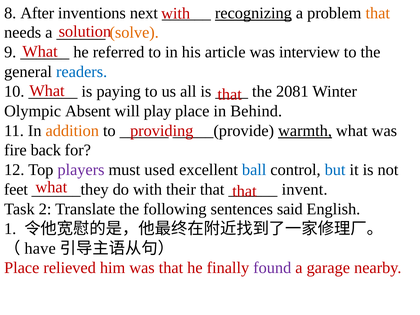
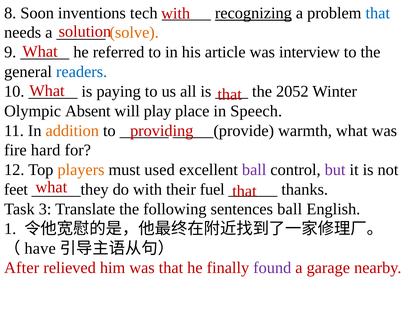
After: After -> Soon
next: next -> tech
that at (378, 13) colour: orange -> blue
2081: 2081 -> 2052
Behind: Behind -> Speech
warmth underline: present -> none
back: back -> hard
players colour: purple -> orange
ball at (254, 170) colour: blue -> purple
but colour: blue -> purple
their that: that -> fuel
invent: invent -> thanks
2: 2 -> 3
sentences said: said -> ball
Place at (22, 268): Place -> After
